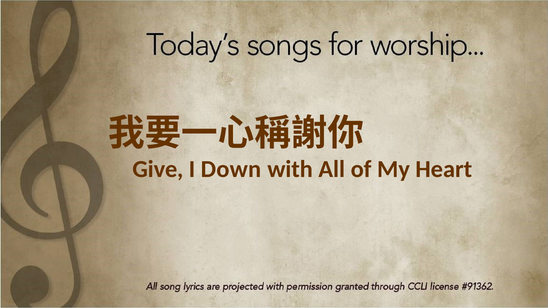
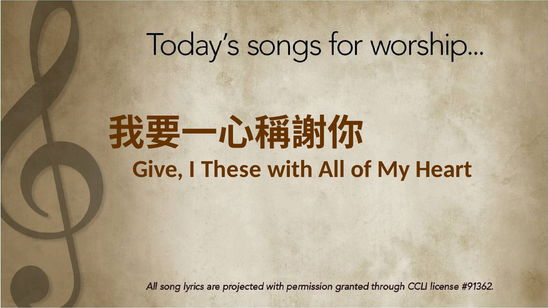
Down: Down -> These
